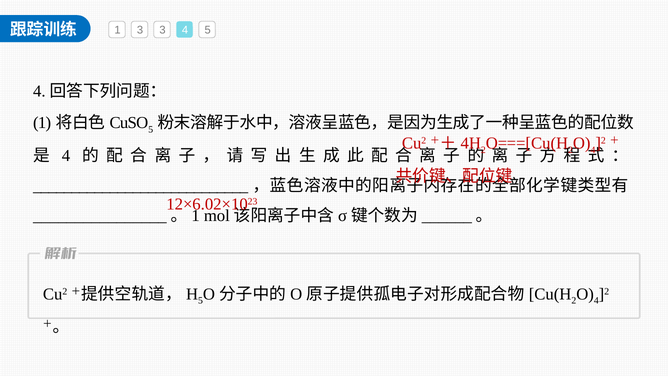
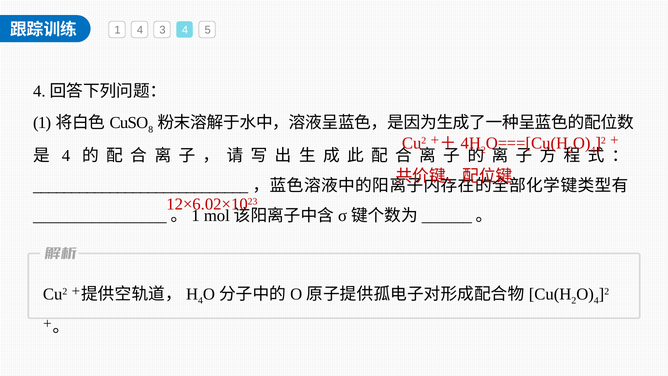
1 3: 3 -> 4
5 at (151, 129): 5 -> 8
5 at (200, 300): 5 -> 4
